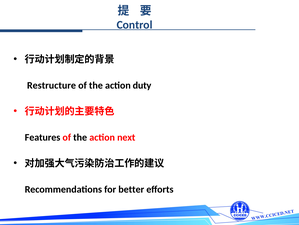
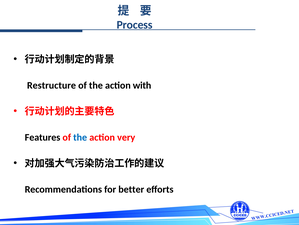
Control: Control -> Process
duty: duty -> with
the at (80, 137) colour: black -> blue
next: next -> very
